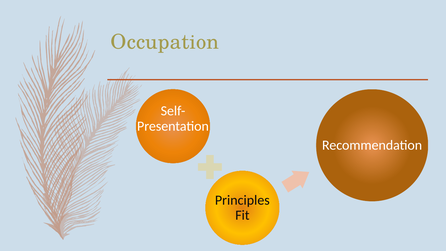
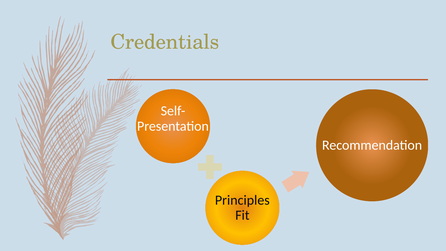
Occupation: Occupation -> Credentials
